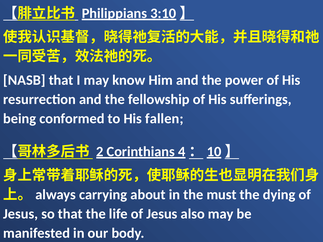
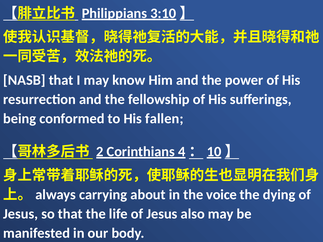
must: must -> voice
